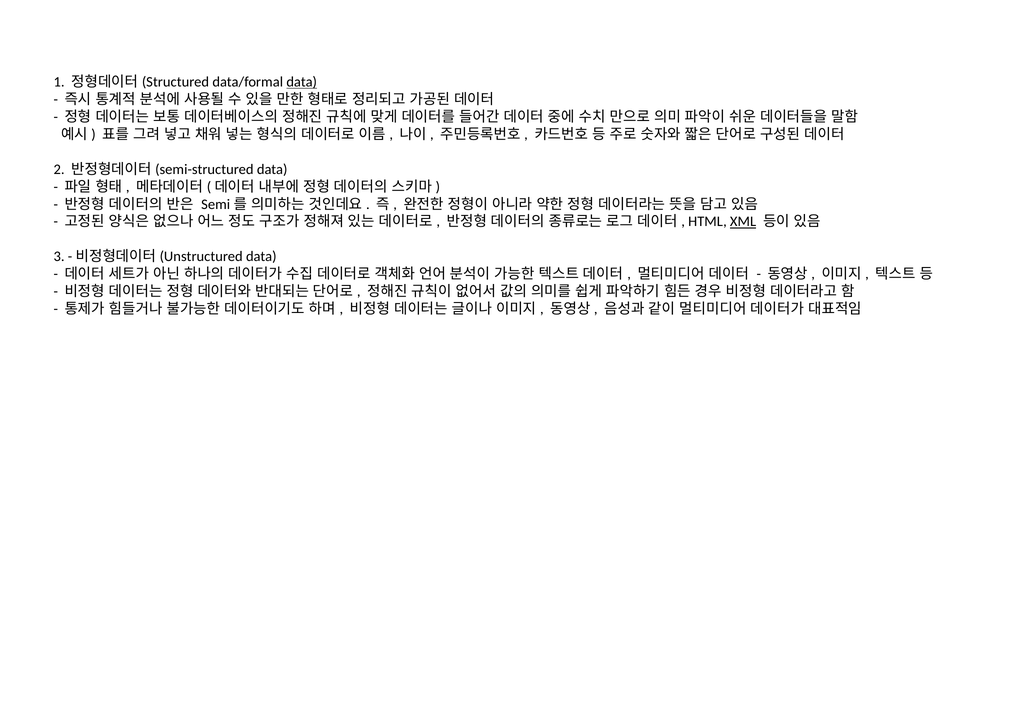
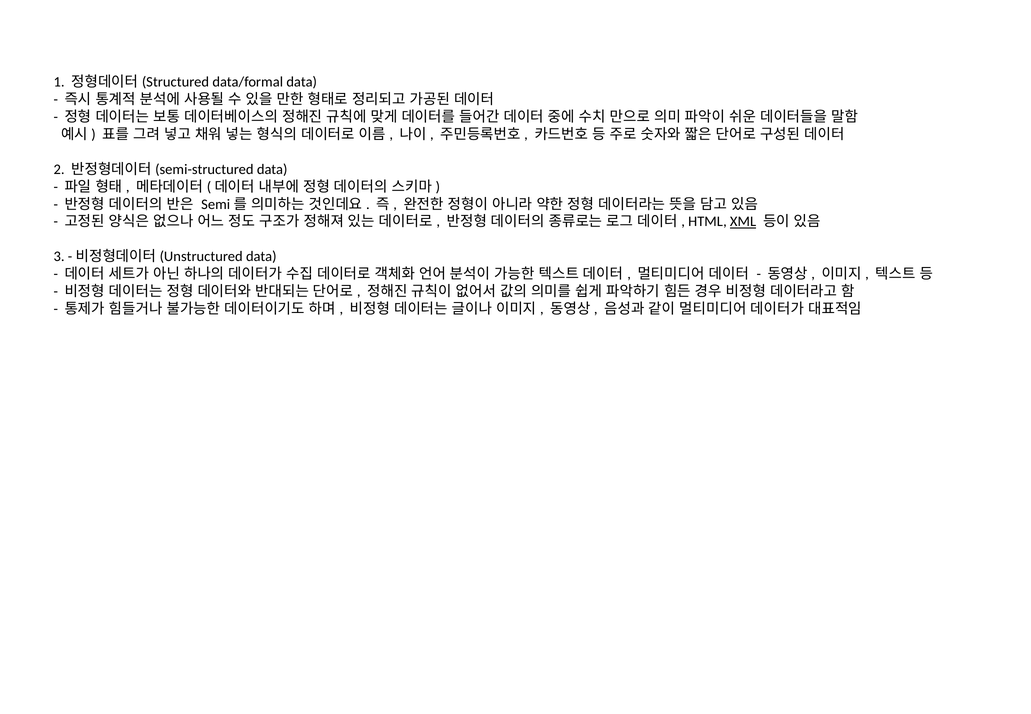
data at (302, 82) underline: present -> none
